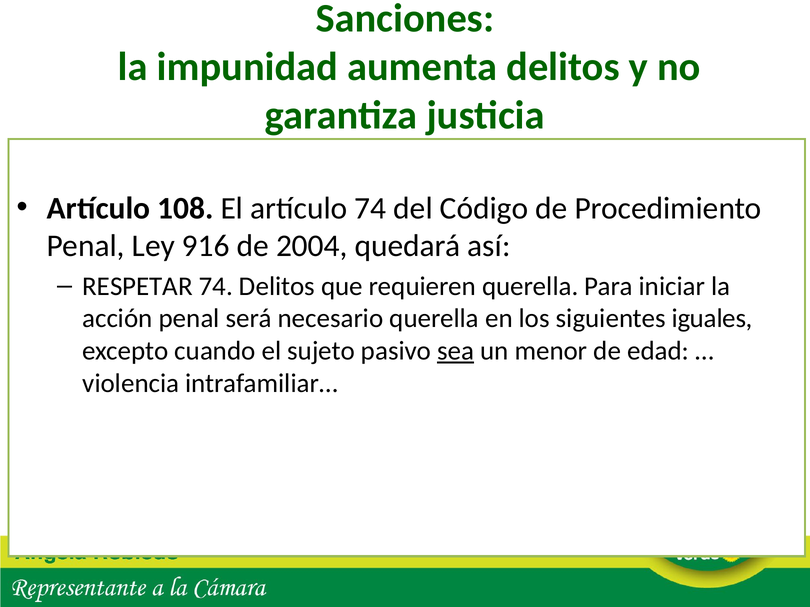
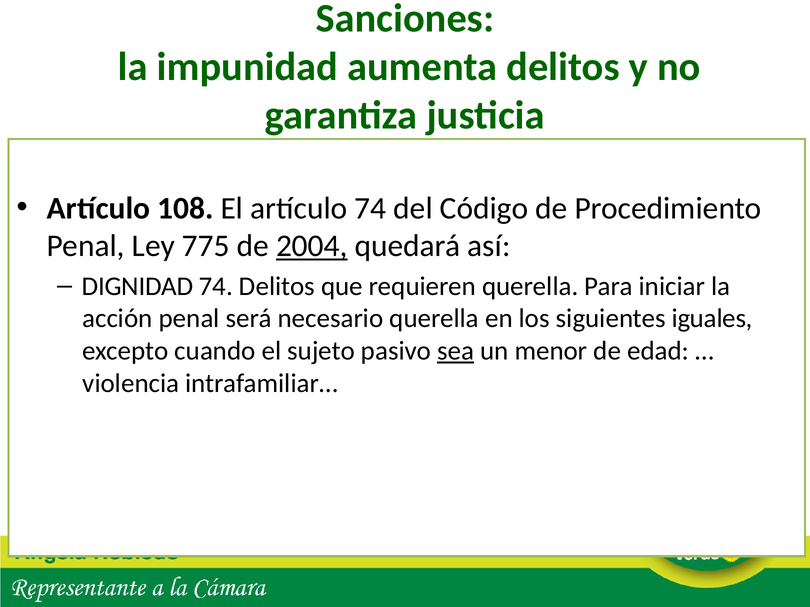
916: 916 -> 775
2004 underline: none -> present
RESPETAR: RESPETAR -> DIGNIDAD
